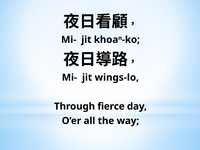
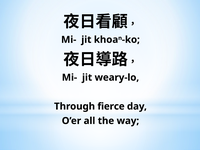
wings-lo: wings-lo -> weary-lo
